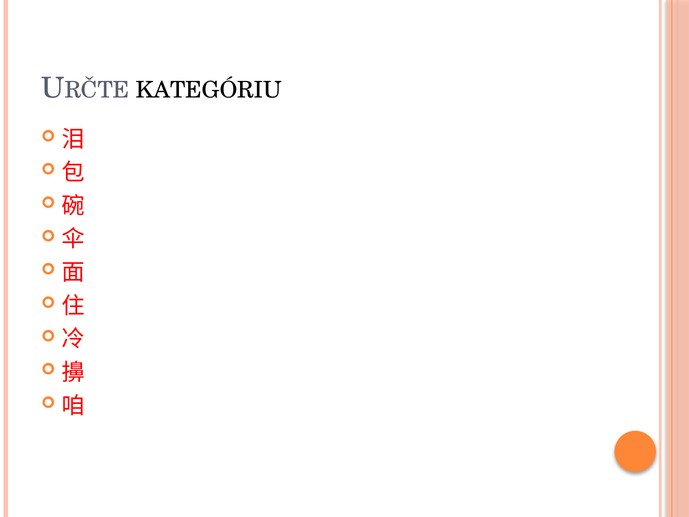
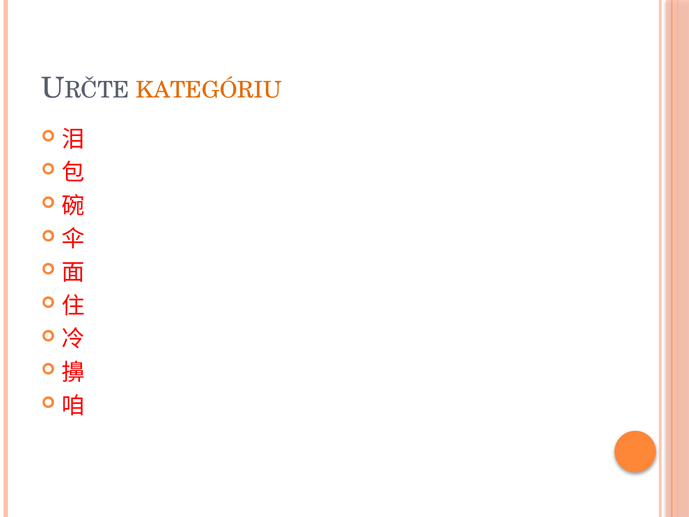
KATEGÓRIU colour: black -> orange
